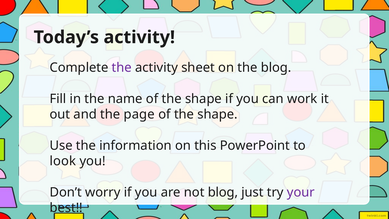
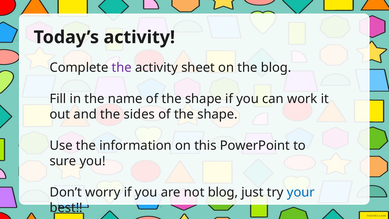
page: page -> sides
look: look -> sure
your colour: purple -> blue
